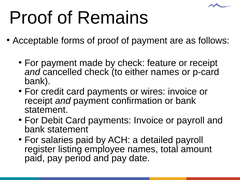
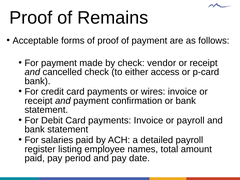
feature: feature -> vendor
either names: names -> access
